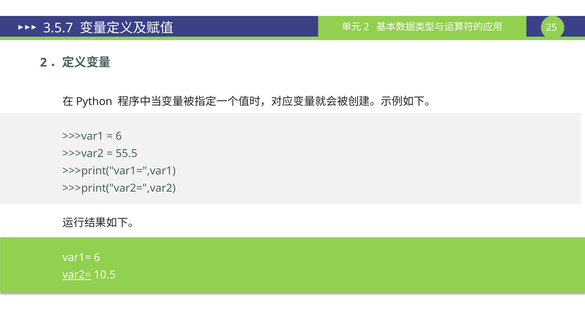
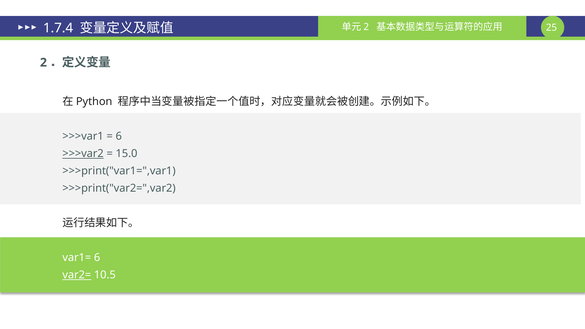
3.5.7: 3.5.7 -> 1.7.4
>>>var2 underline: none -> present
55.5: 55.5 -> 15.0
